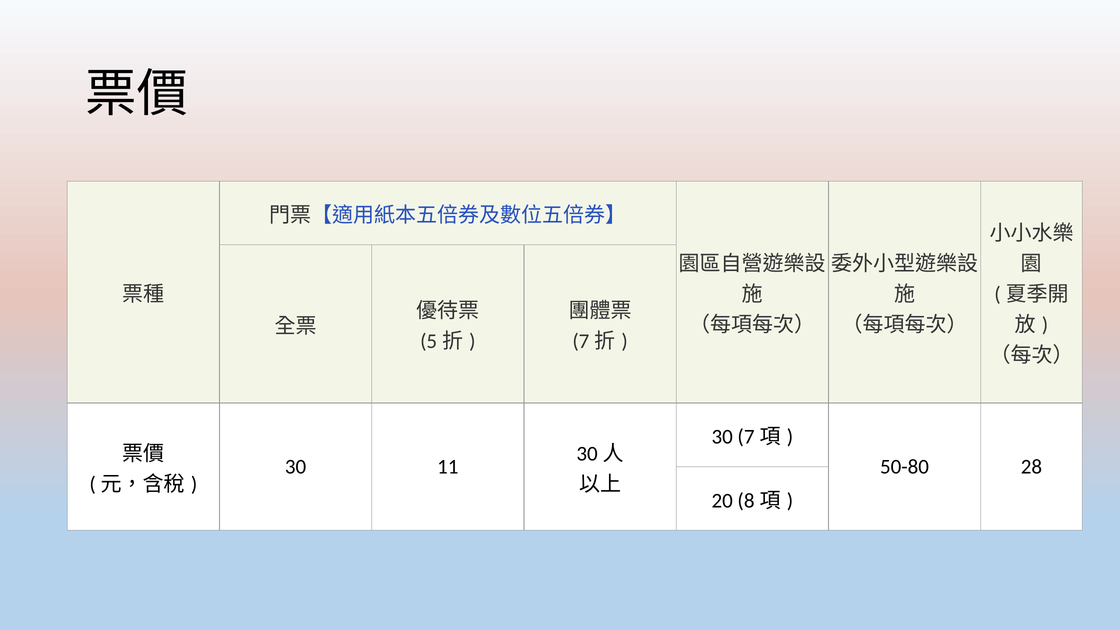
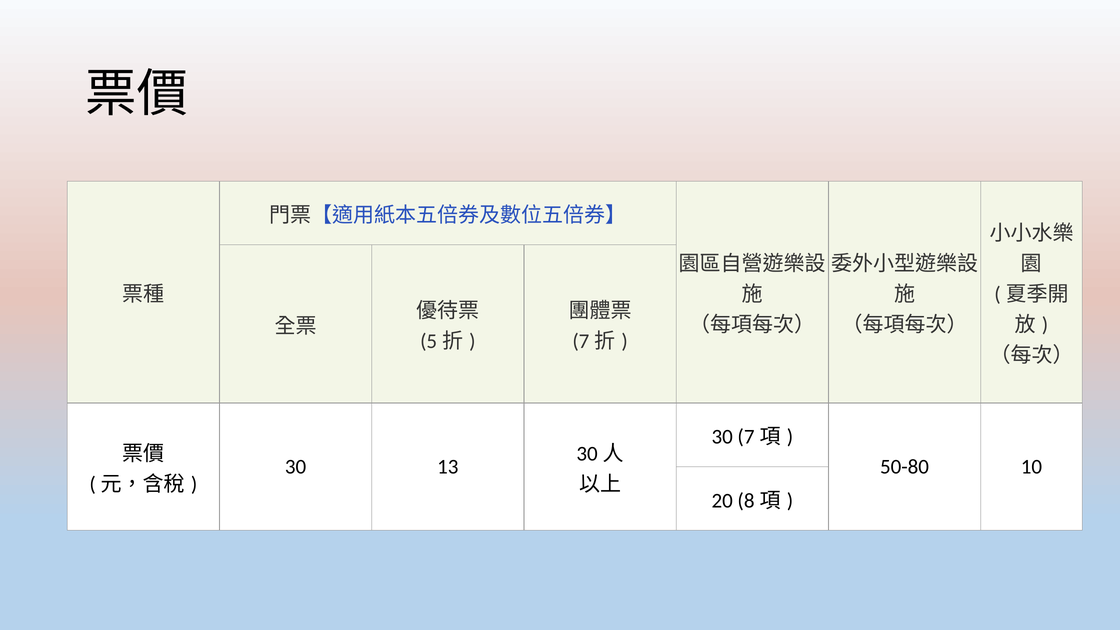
11: 11 -> 13
28: 28 -> 10
